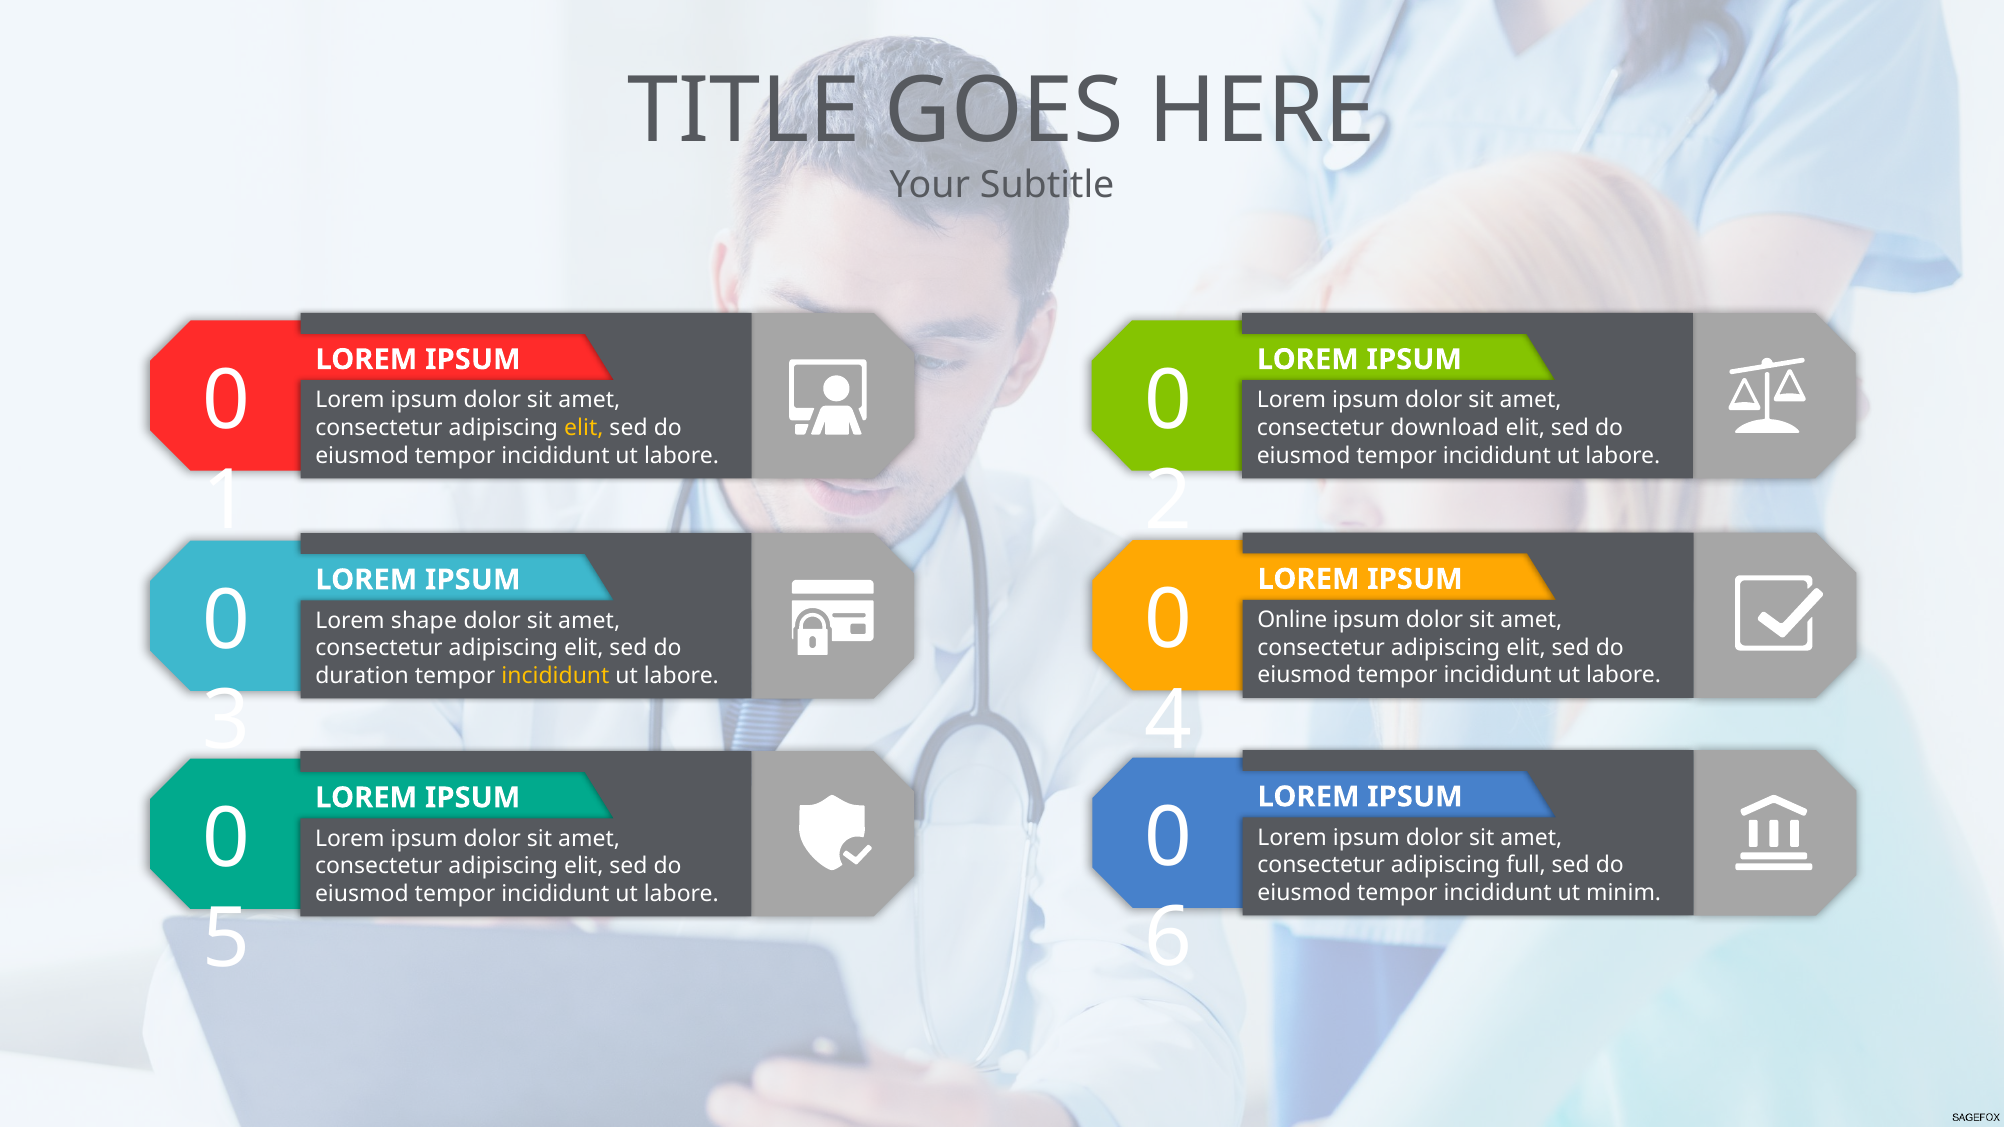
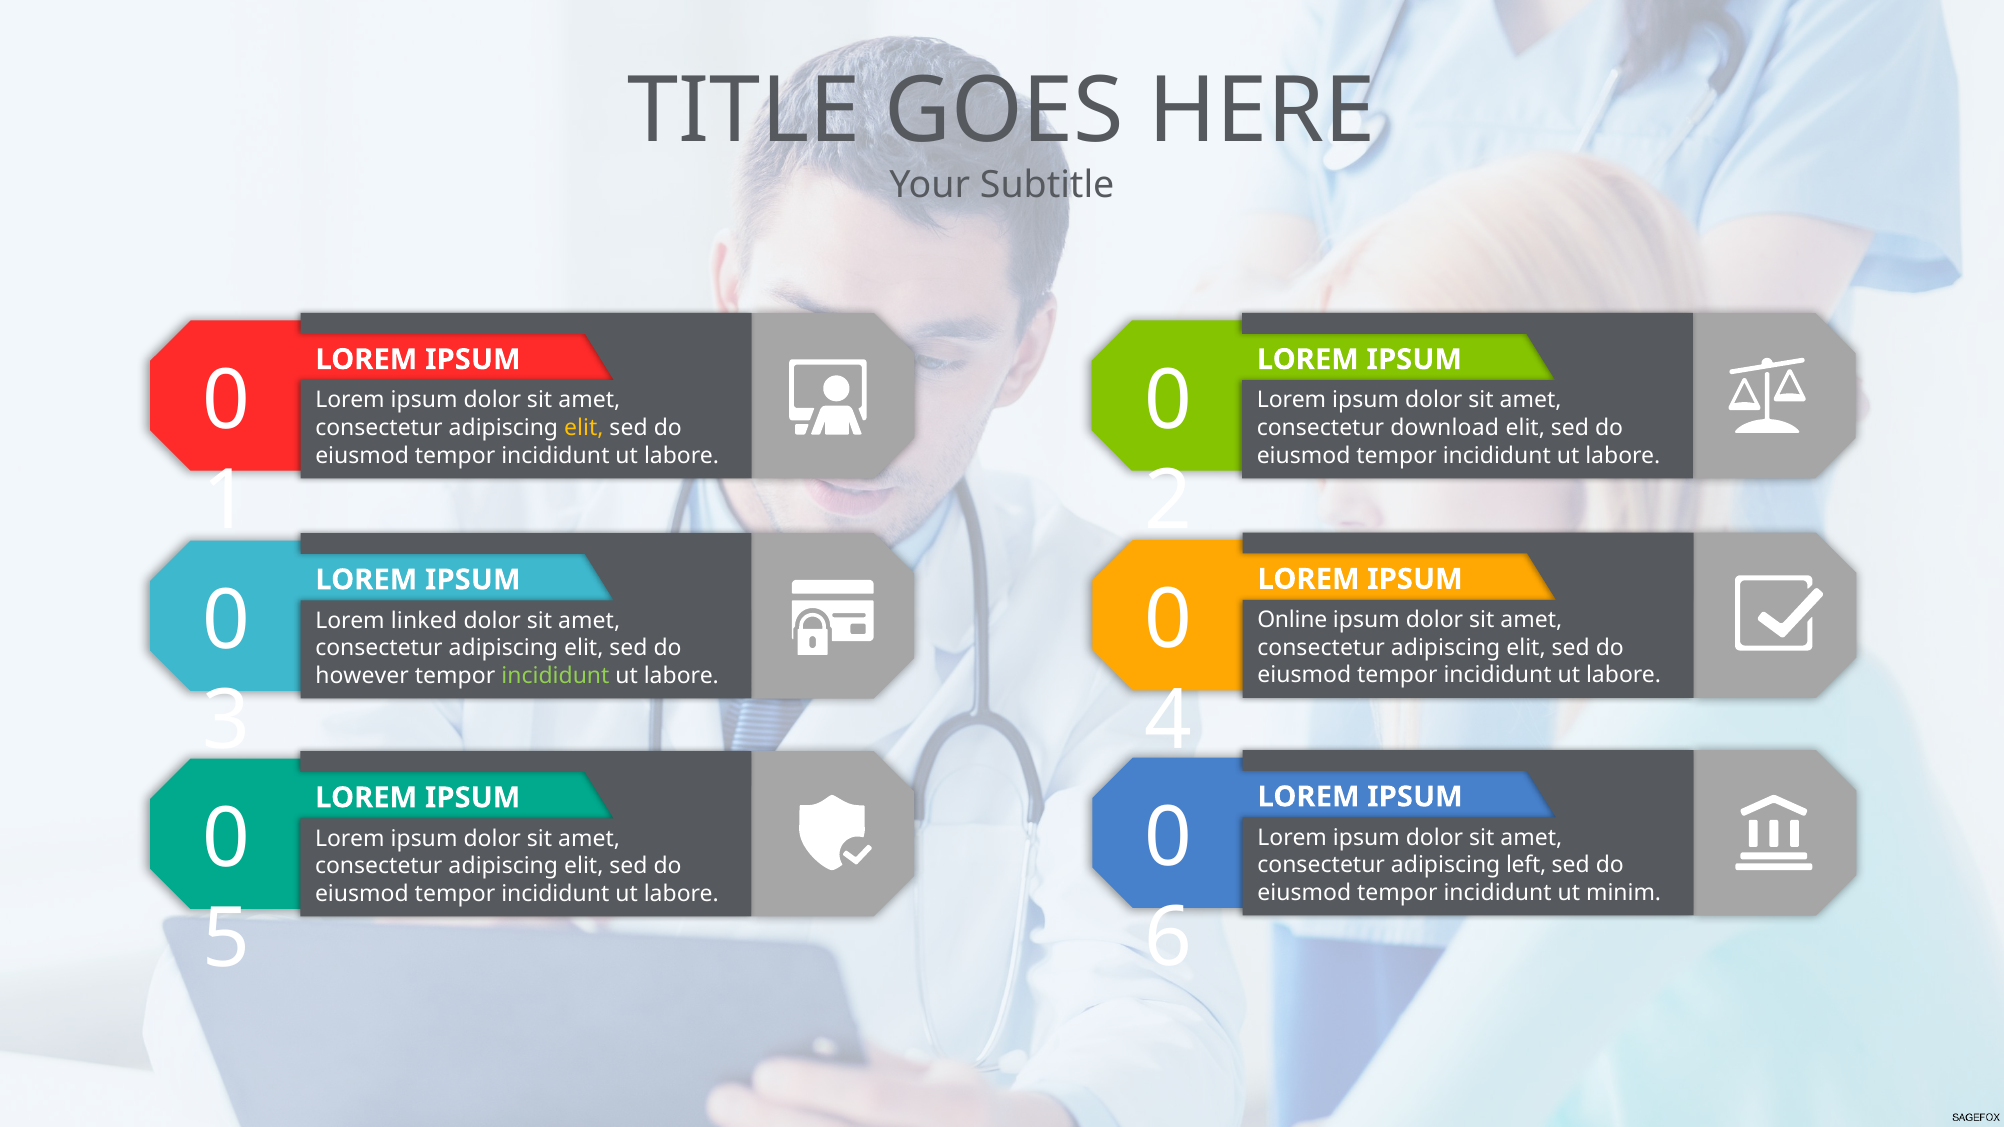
shape: shape -> linked
duration: duration -> however
incididunt at (555, 676) colour: yellow -> light green
full: full -> left
